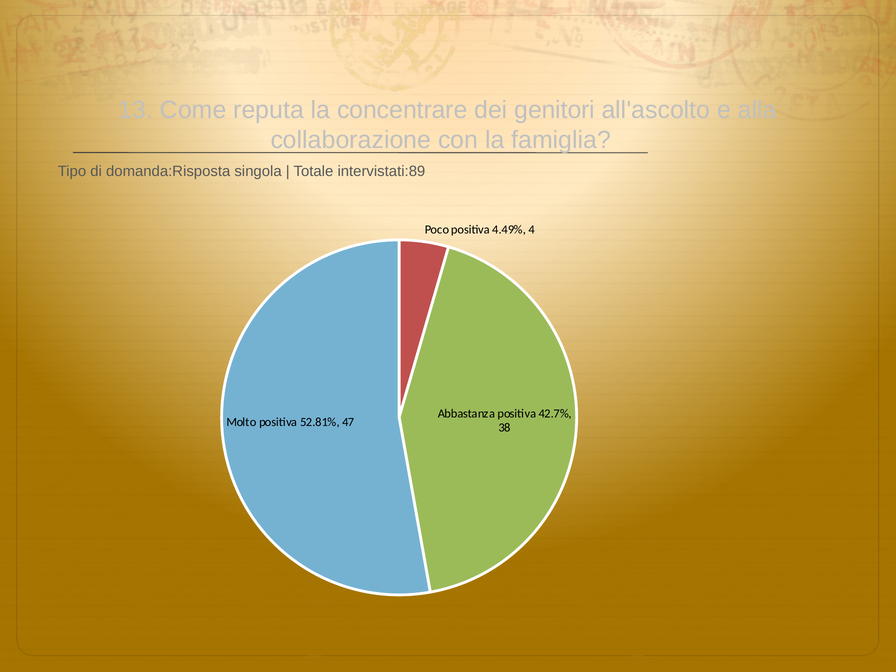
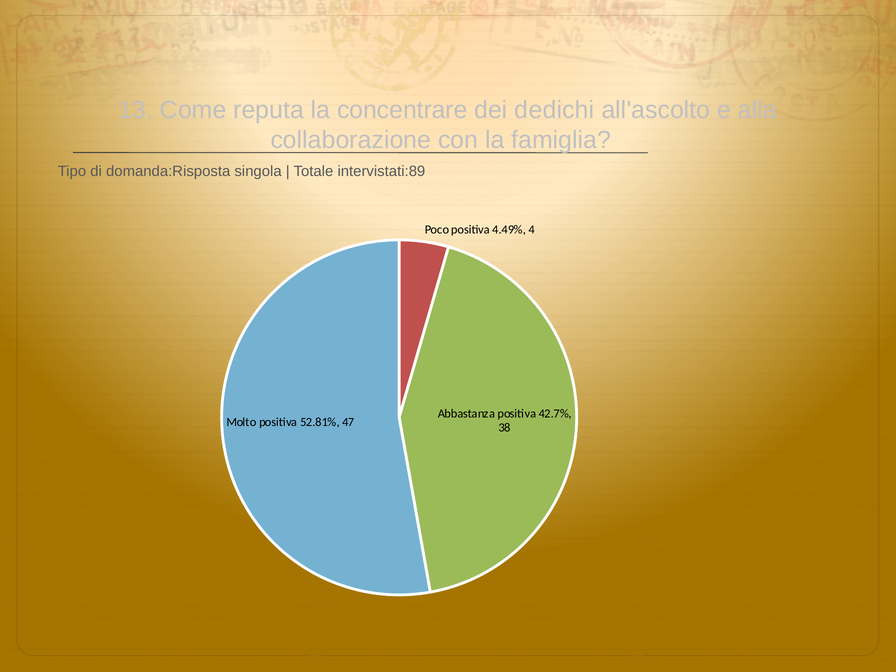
genitori: genitori -> dedichi
